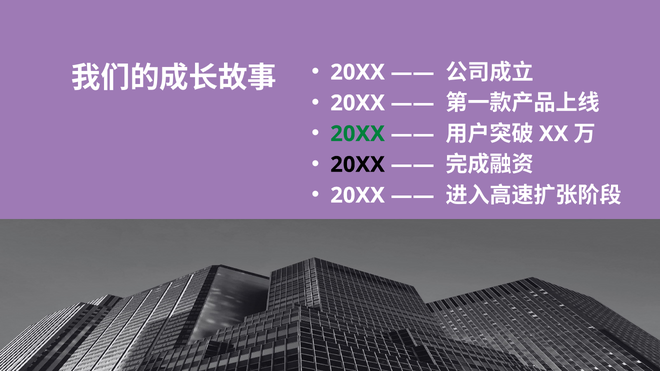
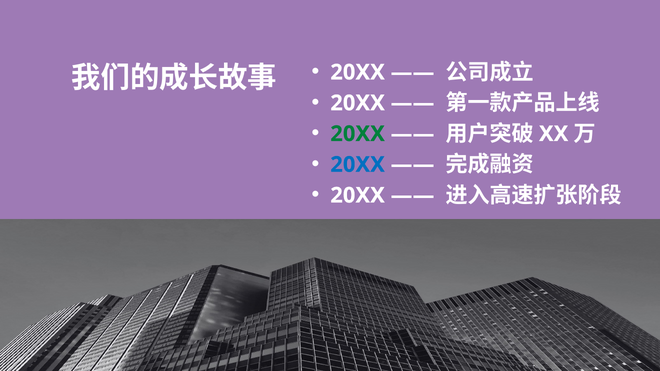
20XX at (358, 165) colour: black -> blue
